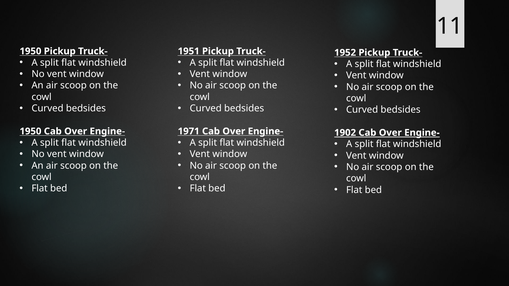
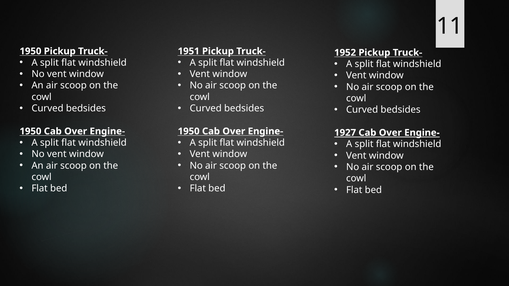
1971 at (189, 131): 1971 -> 1950
1902: 1902 -> 1927
